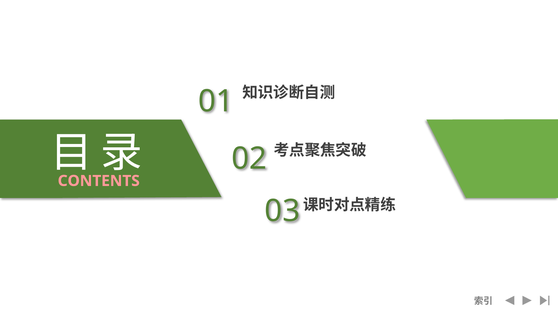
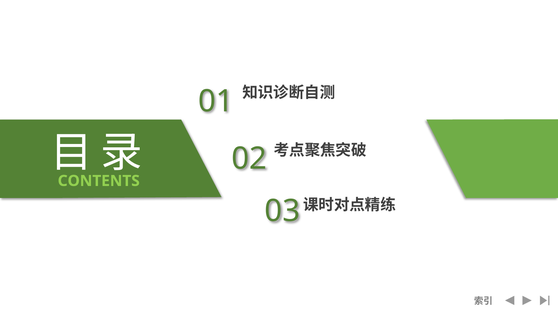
CONTENTS colour: pink -> light green
